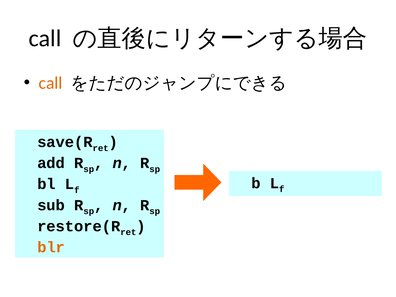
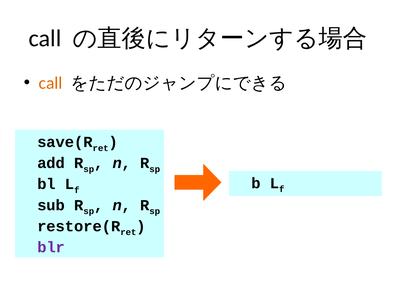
blr colour: orange -> purple
